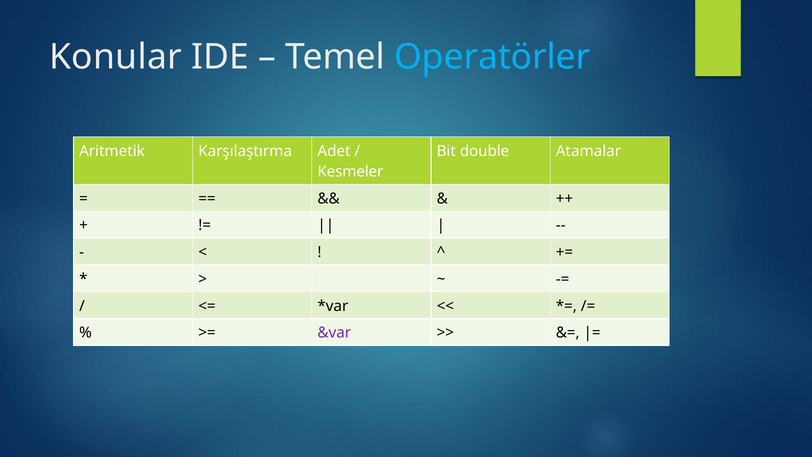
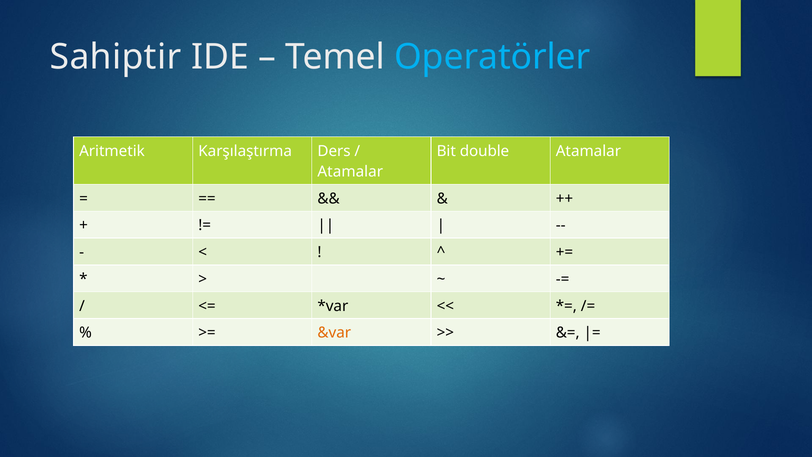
Konular: Konular -> Sahiptir
Adet: Adet -> Ders
Kesmeler at (350, 172): Kesmeler -> Atamalar
&var colour: purple -> orange
